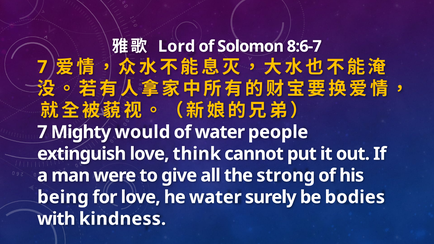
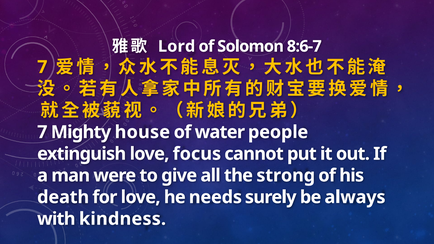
would: would -> house
think: think -> focus
being: being -> death
he water: water -> needs
bodies: bodies -> always
